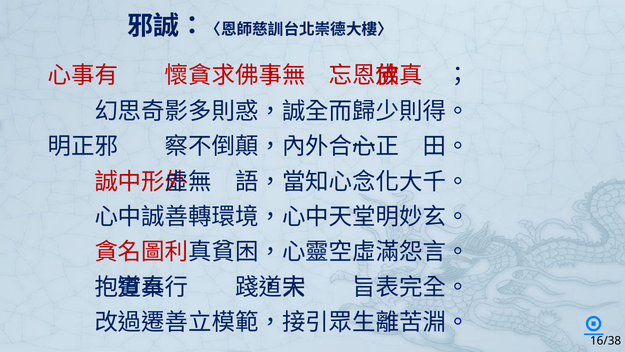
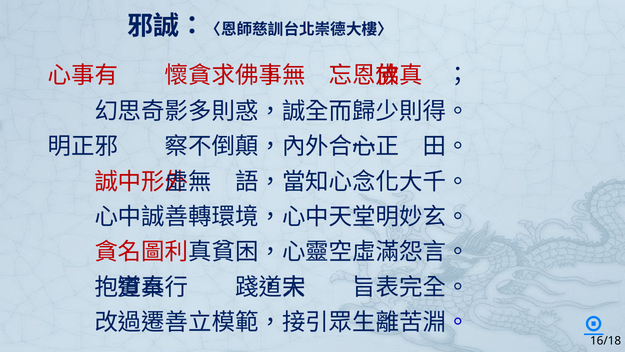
16/38: 16/38 -> 16/18
